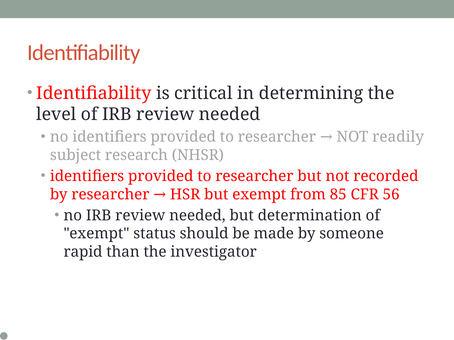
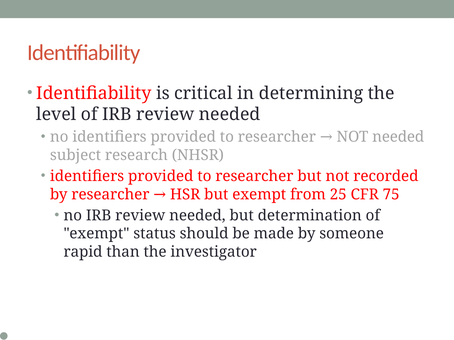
NOT readily: readily -> needed
85: 85 -> 25
56: 56 -> 75
